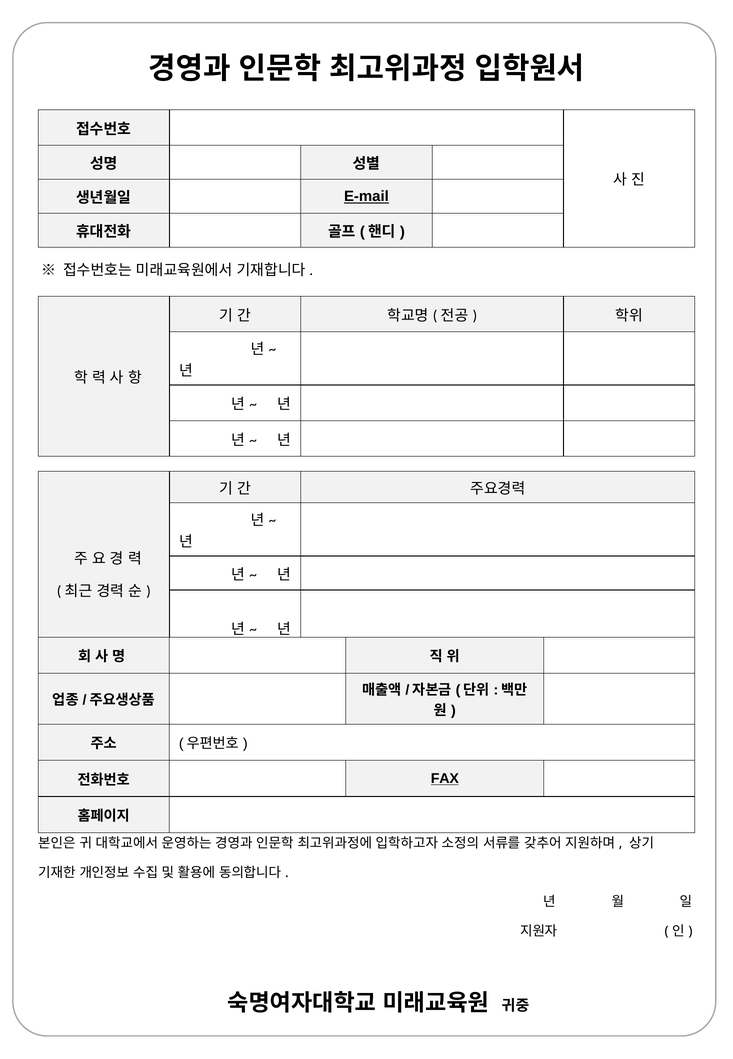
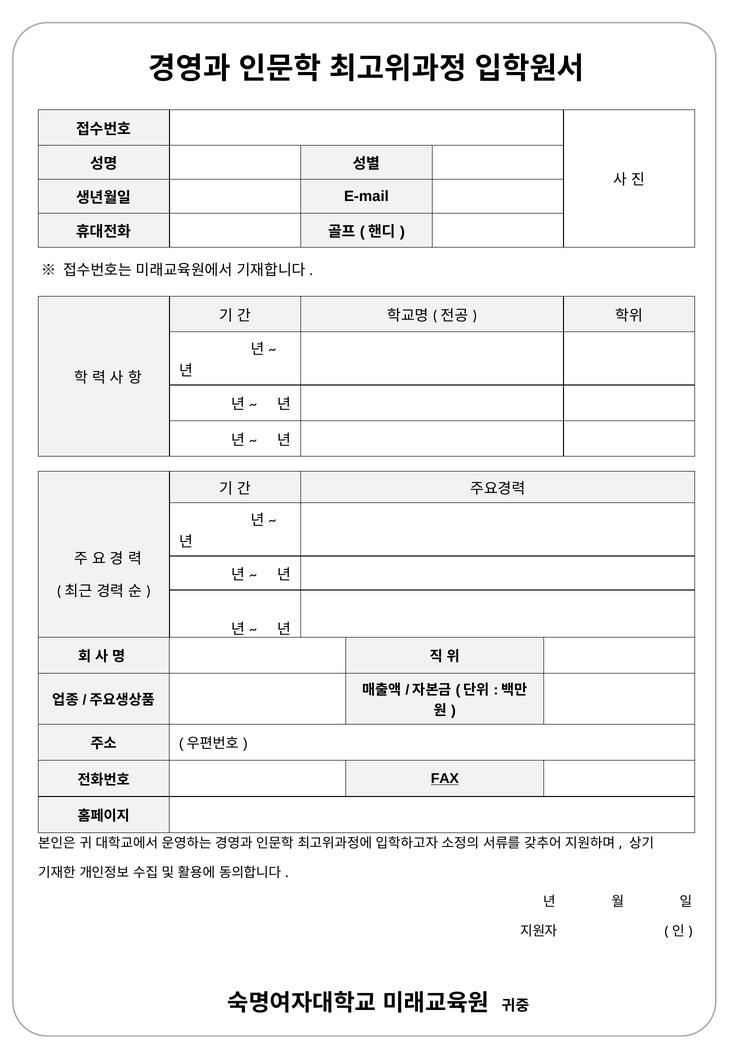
E-mail underline: present -> none
